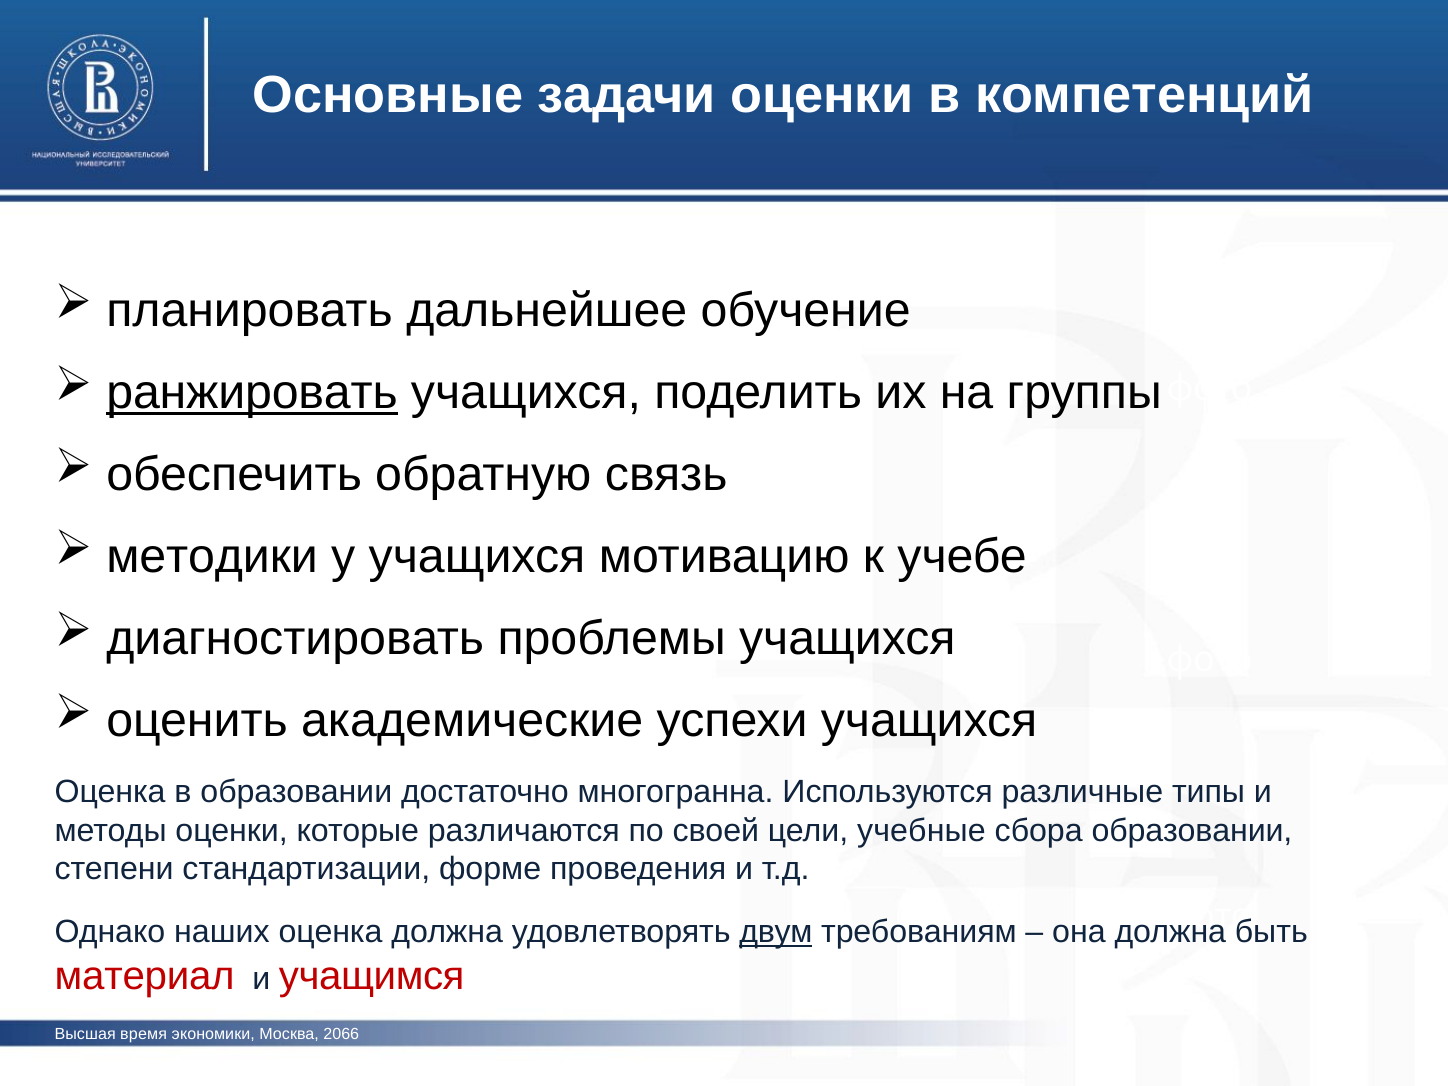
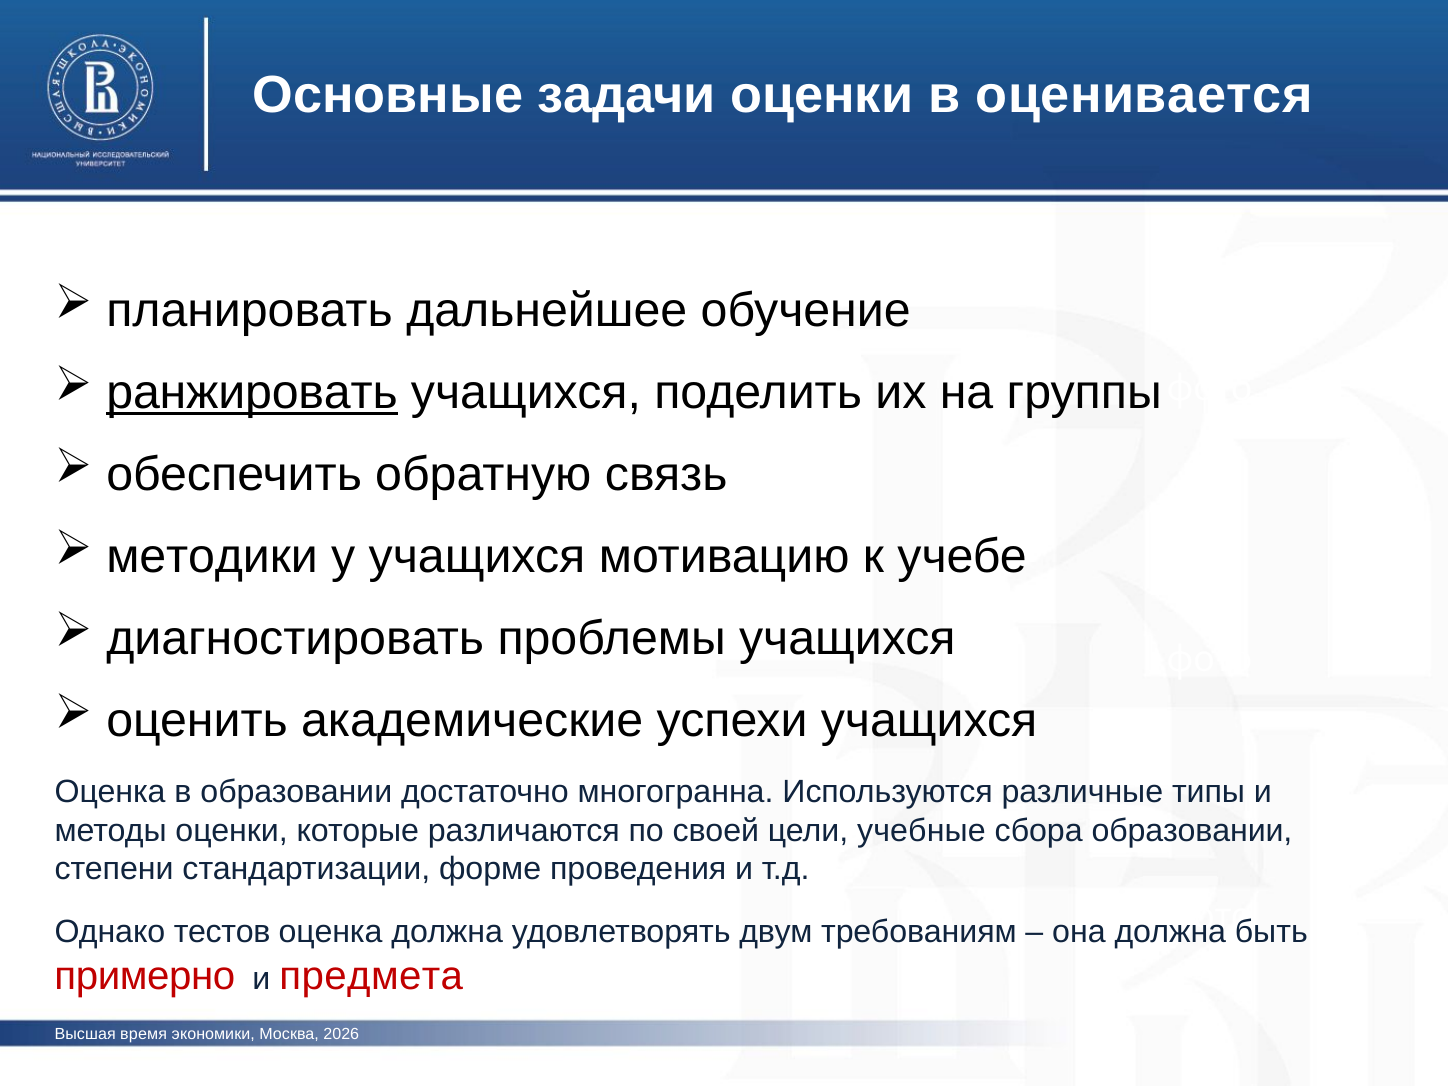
компетенций: компетенций -> оценивается
наших: наших -> тестов
двум underline: present -> none
материал: материал -> примерно
учащимся: учащимся -> предмета
2066: 2066 -> 2026
